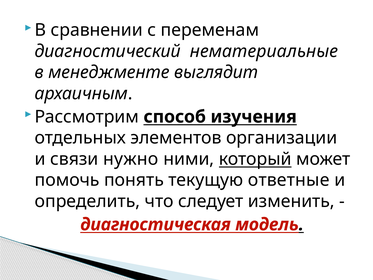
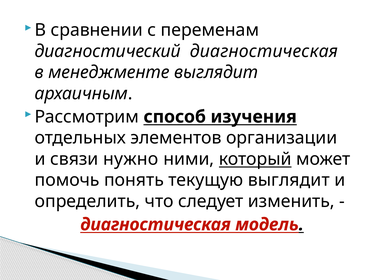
диагностический нематериальные: нематериальные -> диагностическая
текущую ответные: ответные -> выглядит
